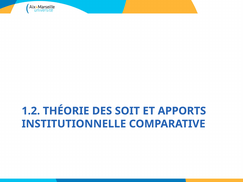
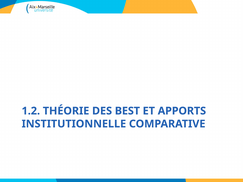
SOIT: SOIT -> BEST
